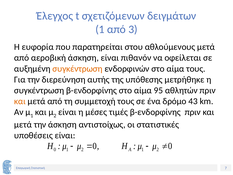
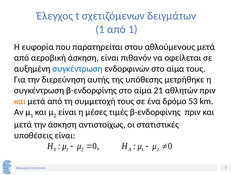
από 3: 3 -> 1
συγκέντρωση at (77, 69) colour: orange -> blue
95: 95 -> 21
43: 43 -> 53
